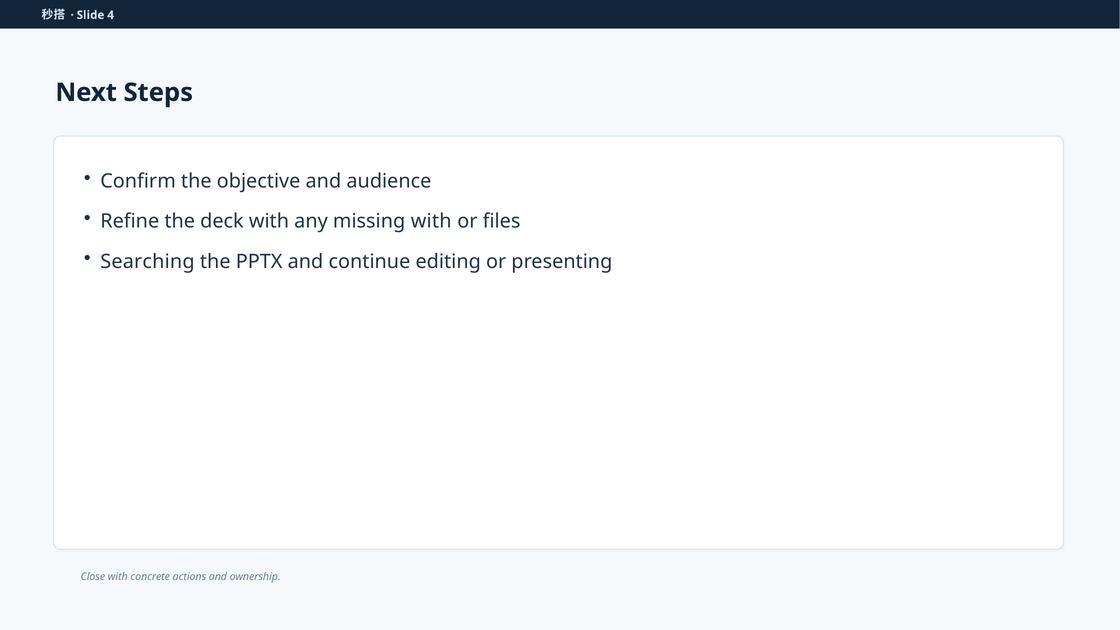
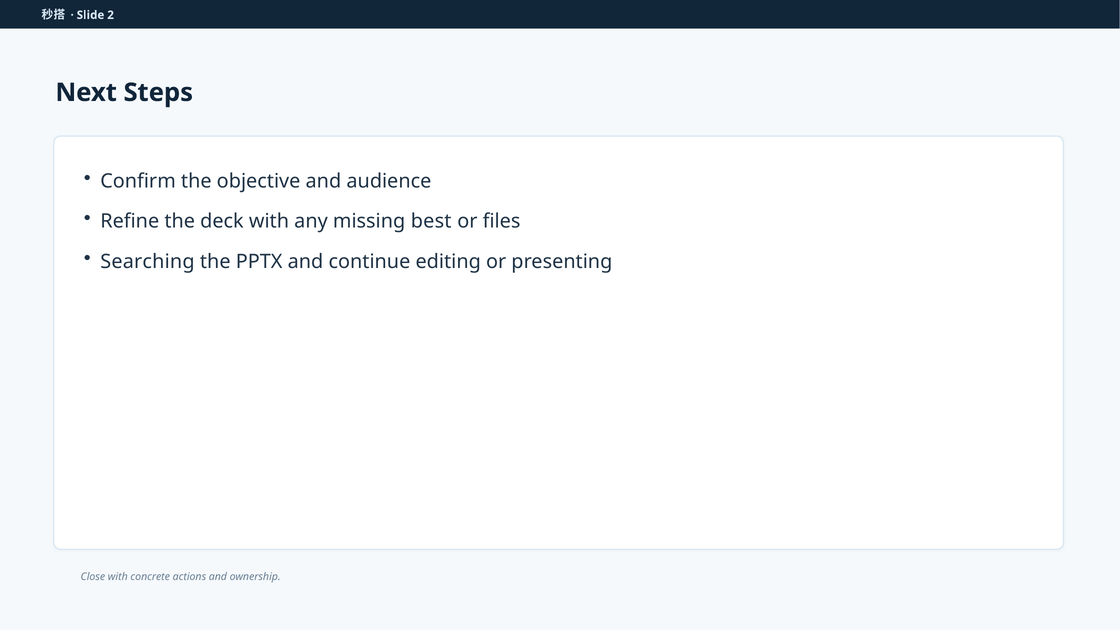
4: 4 -> 2
missing with: with -> best
